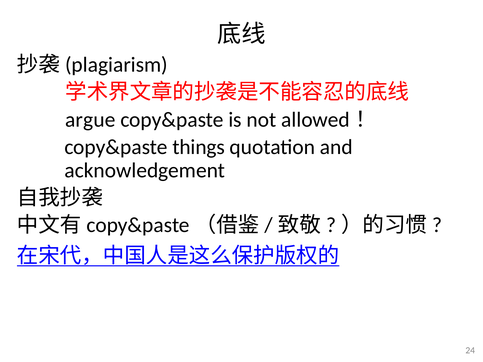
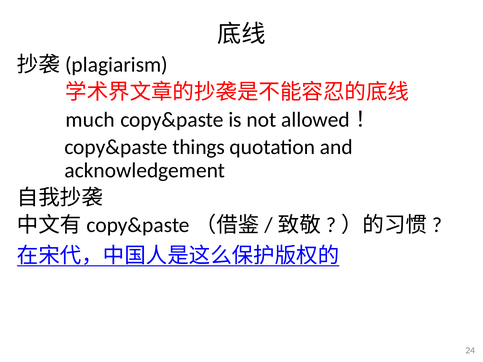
argue: argue -> much
